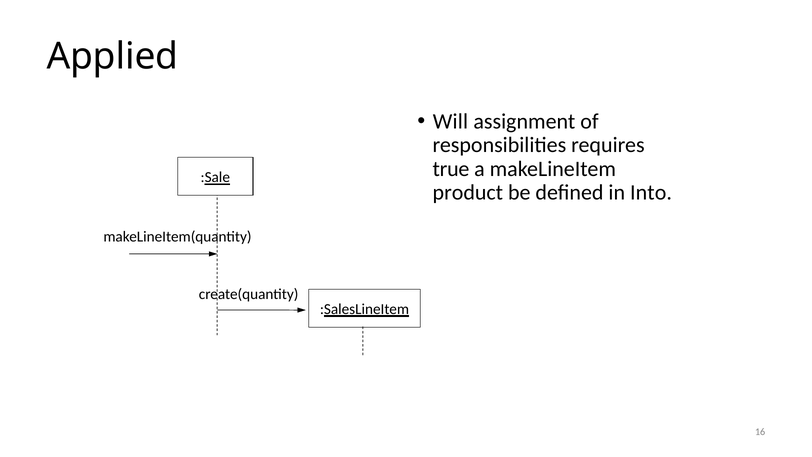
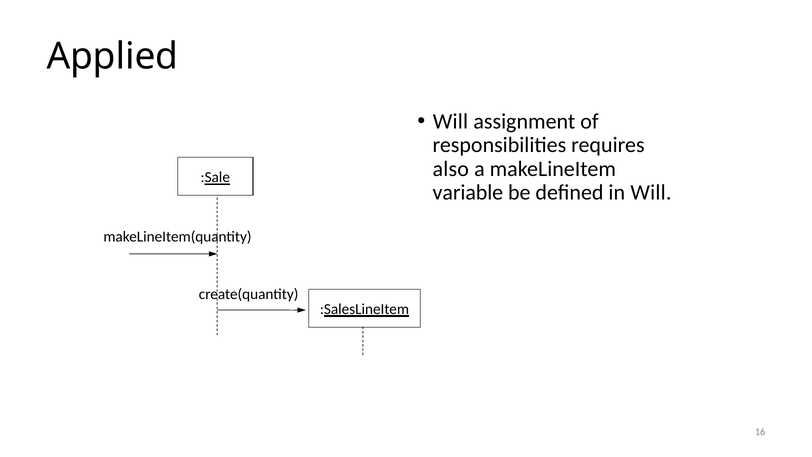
true: true -> also
product: product -> variable
in Into: Into -> Will
